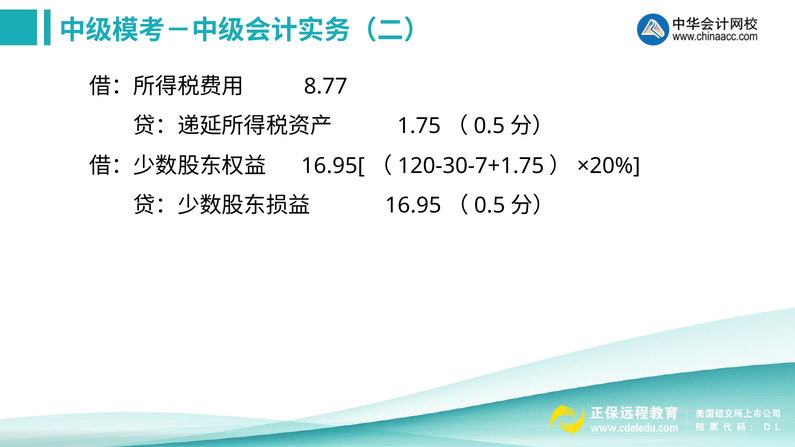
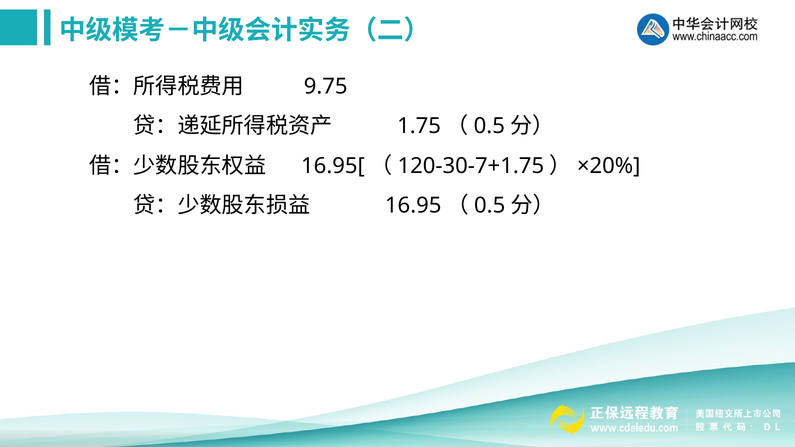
8.77: 8.77 -> 9.75
